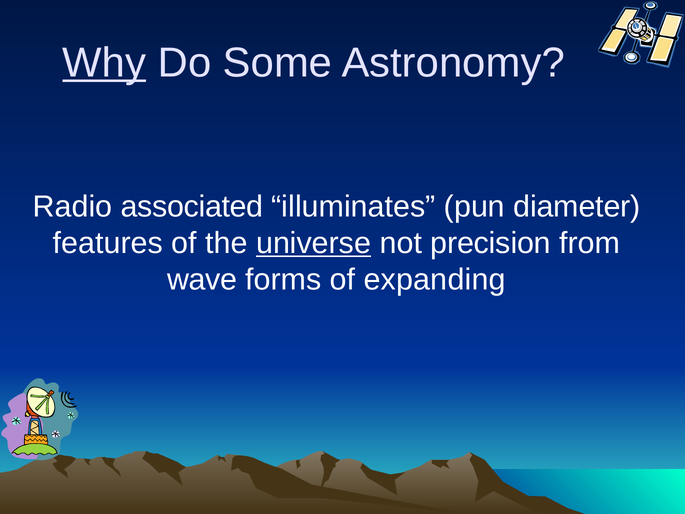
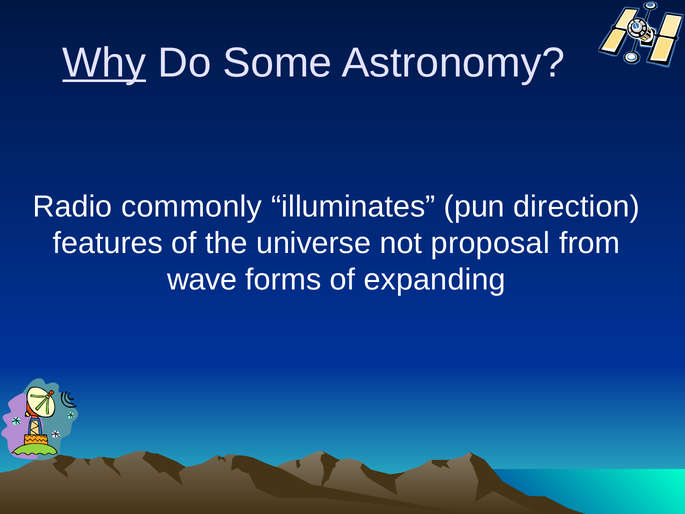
associated: associated -> commonly
diameter: diameter -> direction
universe underline: present -> none
precision: precision -> proposal
